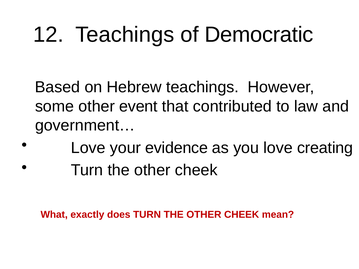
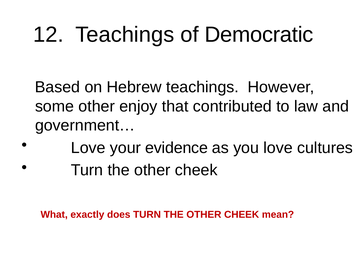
event: event -> enjoy
creating: creating -> cultures
